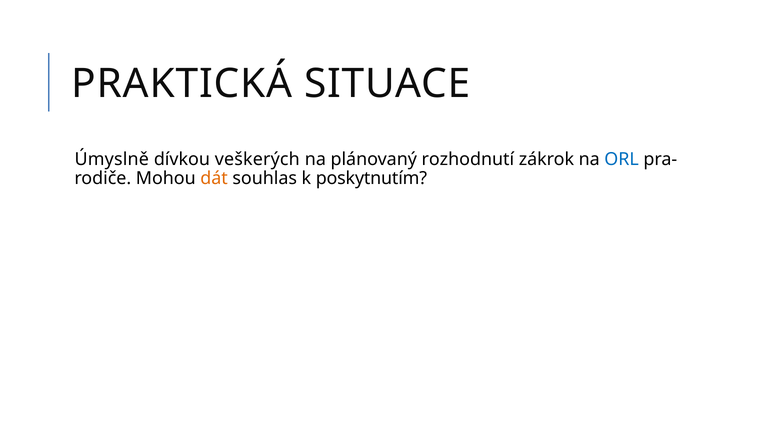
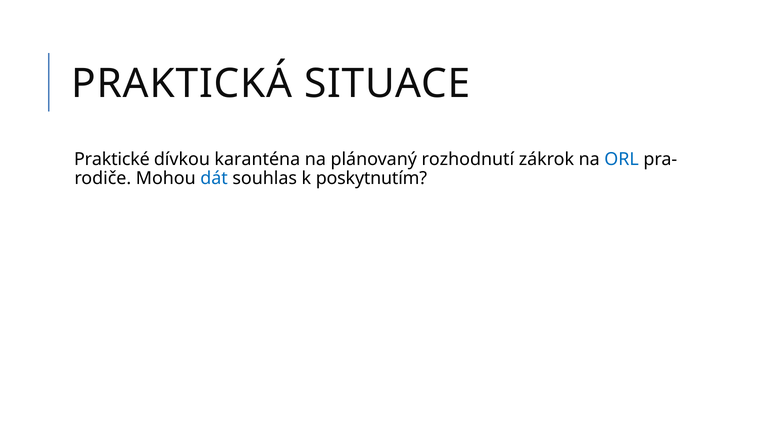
Úmyslně: Úmyslně -> Praktické
veškerých: veškerých -> karanténa
dát colour: orange -> blue
